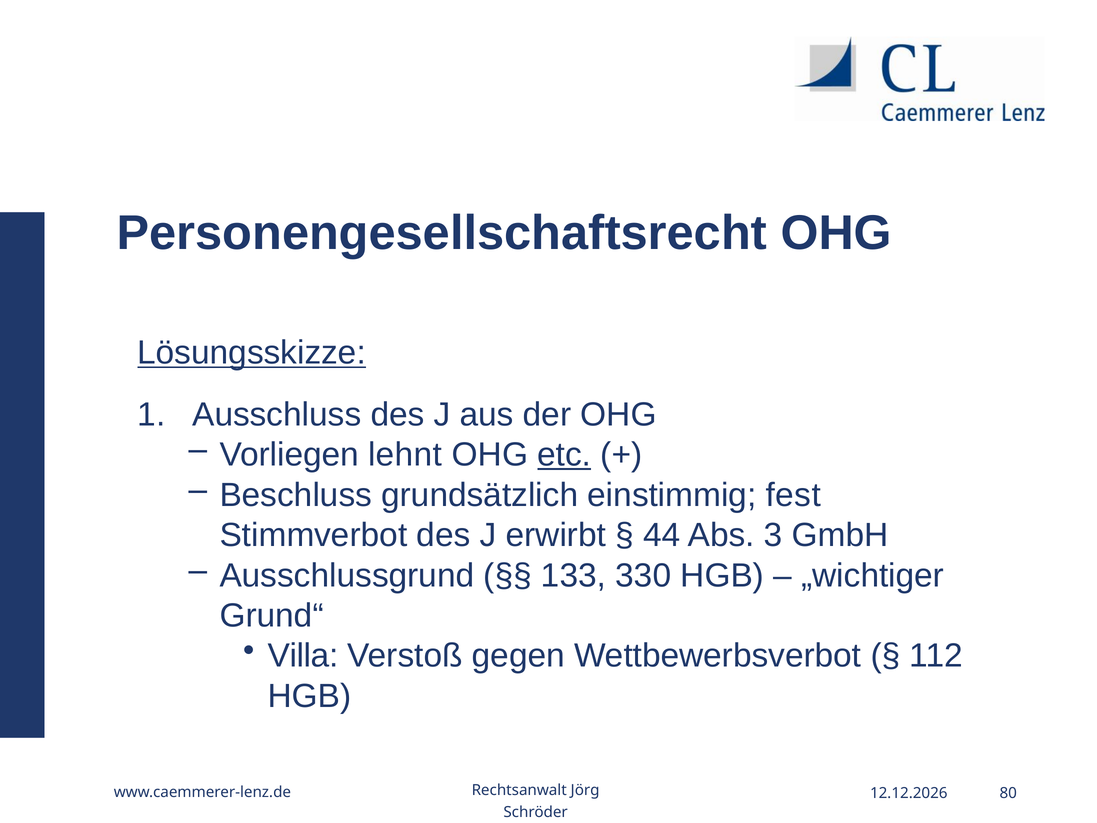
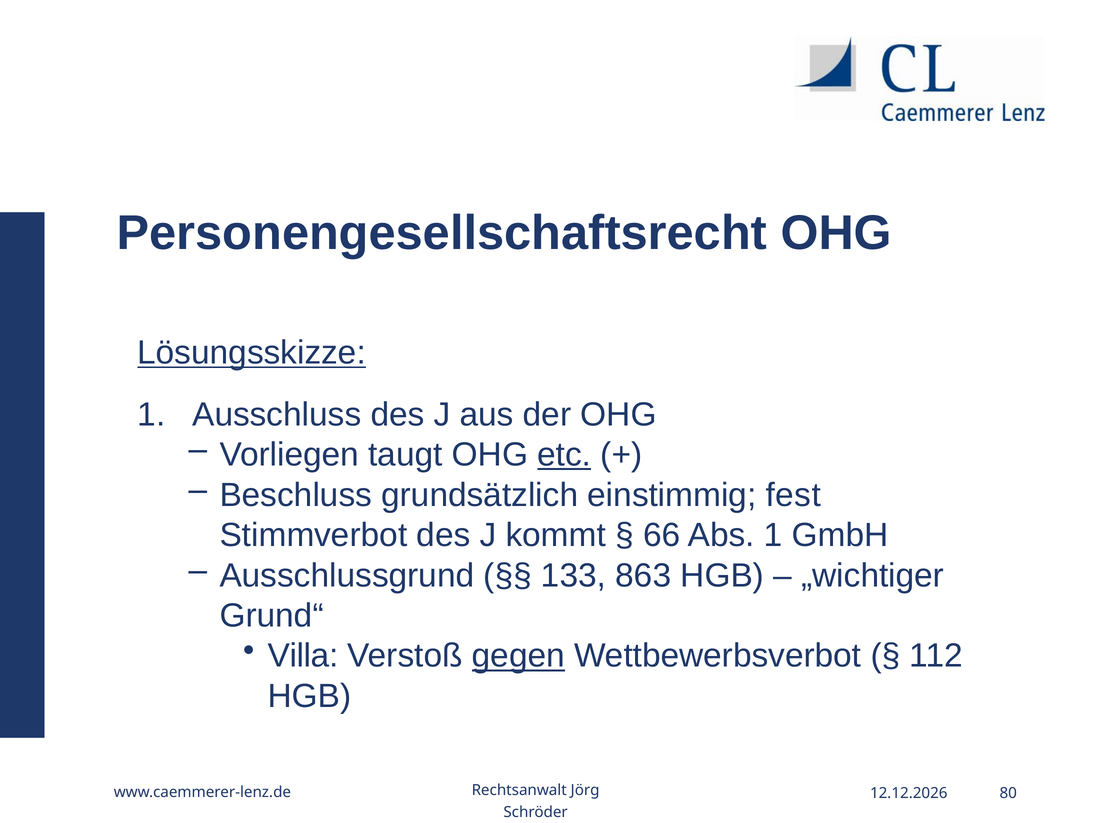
lehnt: lehnt -> taugt
erwirbt: erwirbt -> kommt
44: 44 -> 66
Abs 3: 3 -> 1
330: 330 -> 863
gegen underline: none -> present
